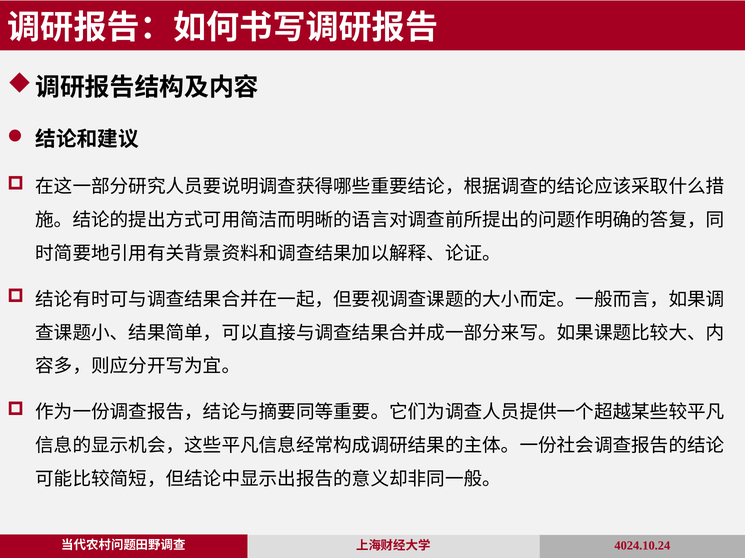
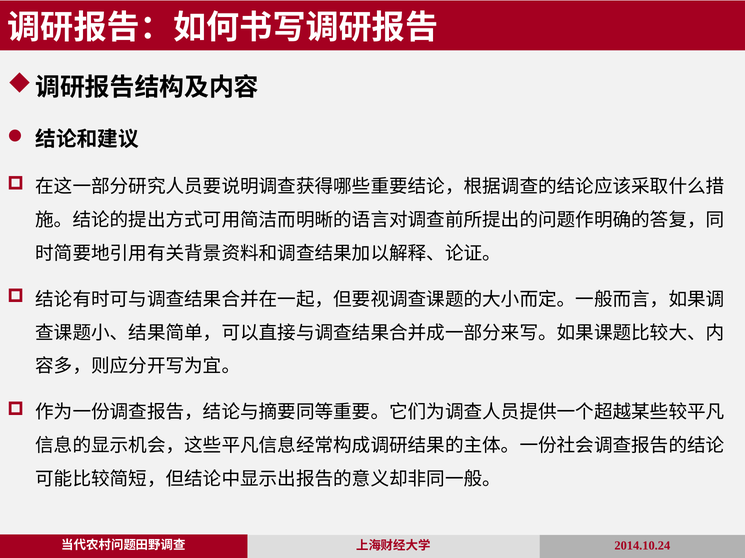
4024.10.24: 4024.10.24 -> 2014.10.24
